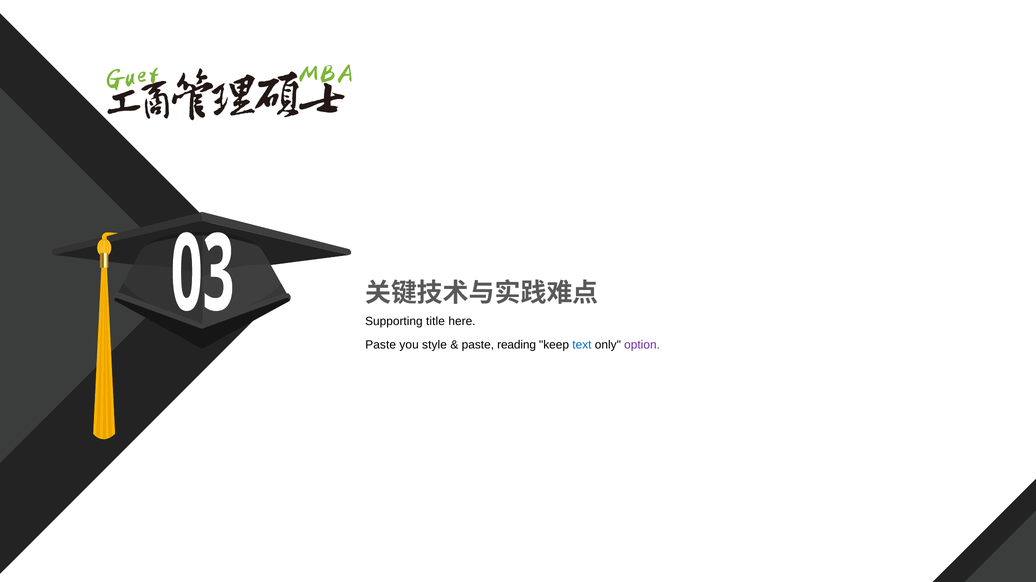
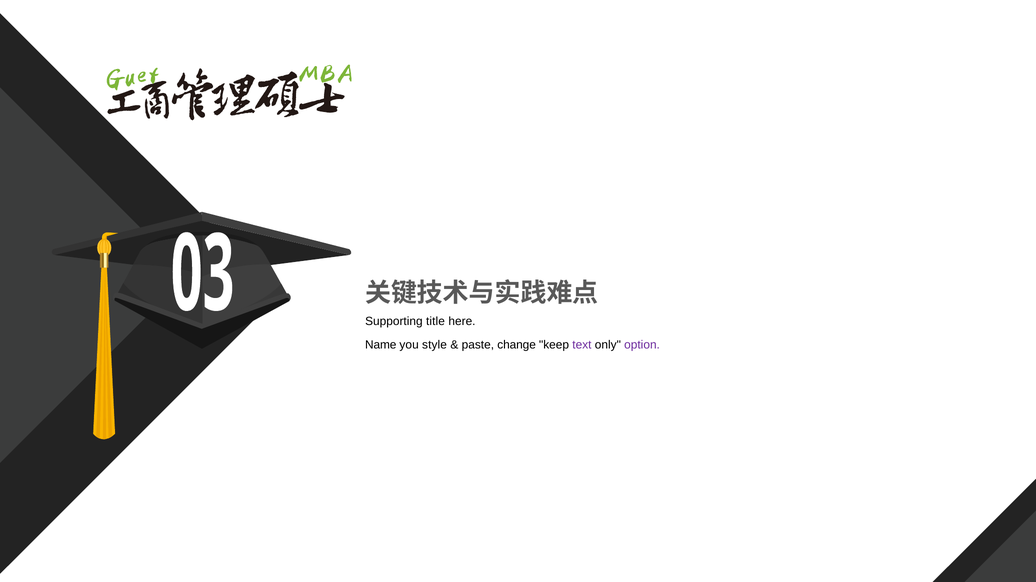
Paste at (381, 345): Paste -> Name
reading: reading -> change
text colour: blue -> purple
